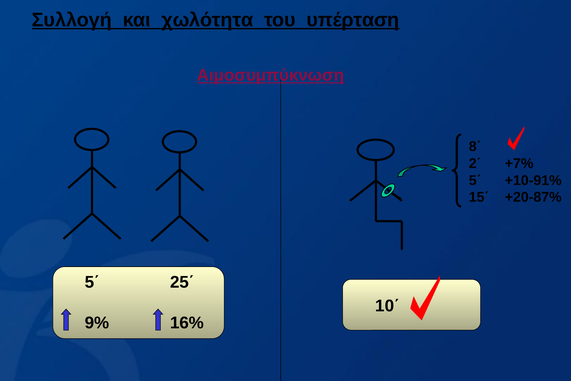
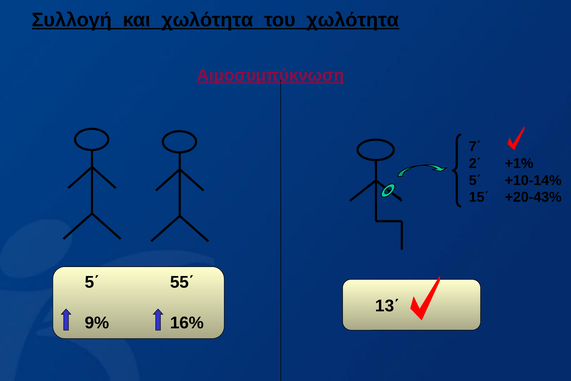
του υπέρταση: υπέρταση -> χωλότητα
8΄: 8΄ -> 7΄
+7%: +7% -> +1%
+10-91%: +10-91% -> +10-14%
+20-87%: +20-87% -> +20-43%
25΄: 25΄ -> 55΄
10΄: 10΄ -> 13΄
